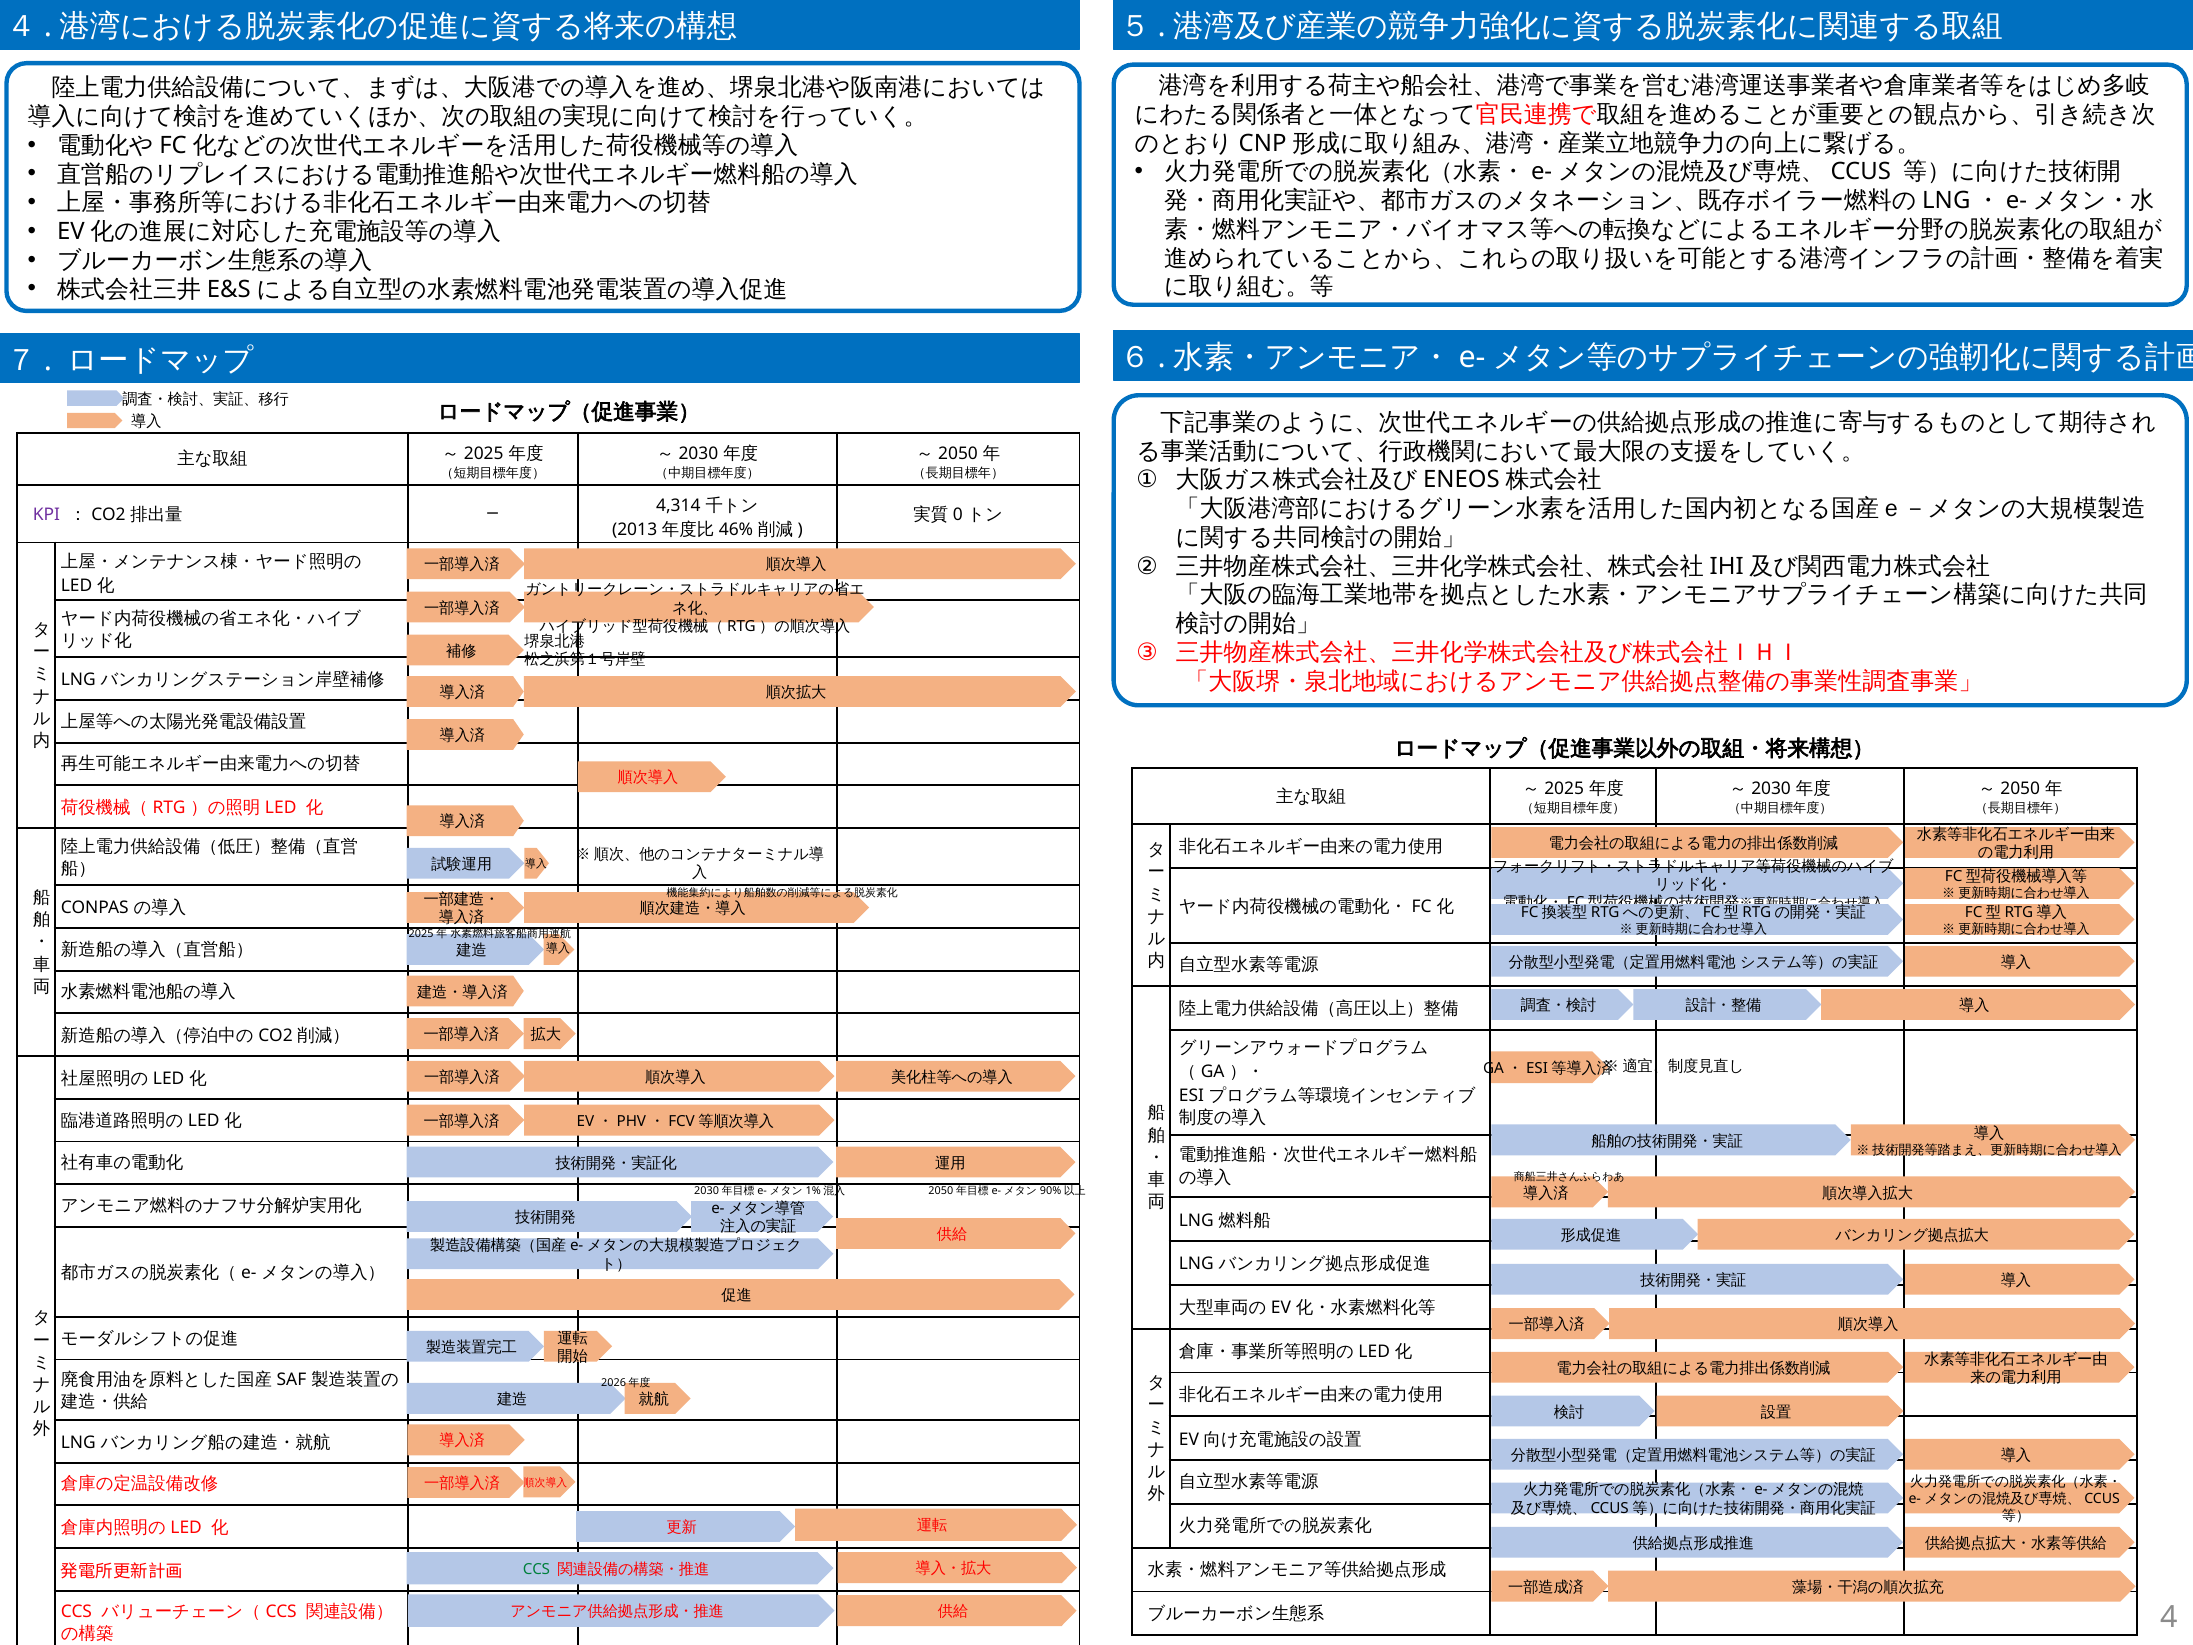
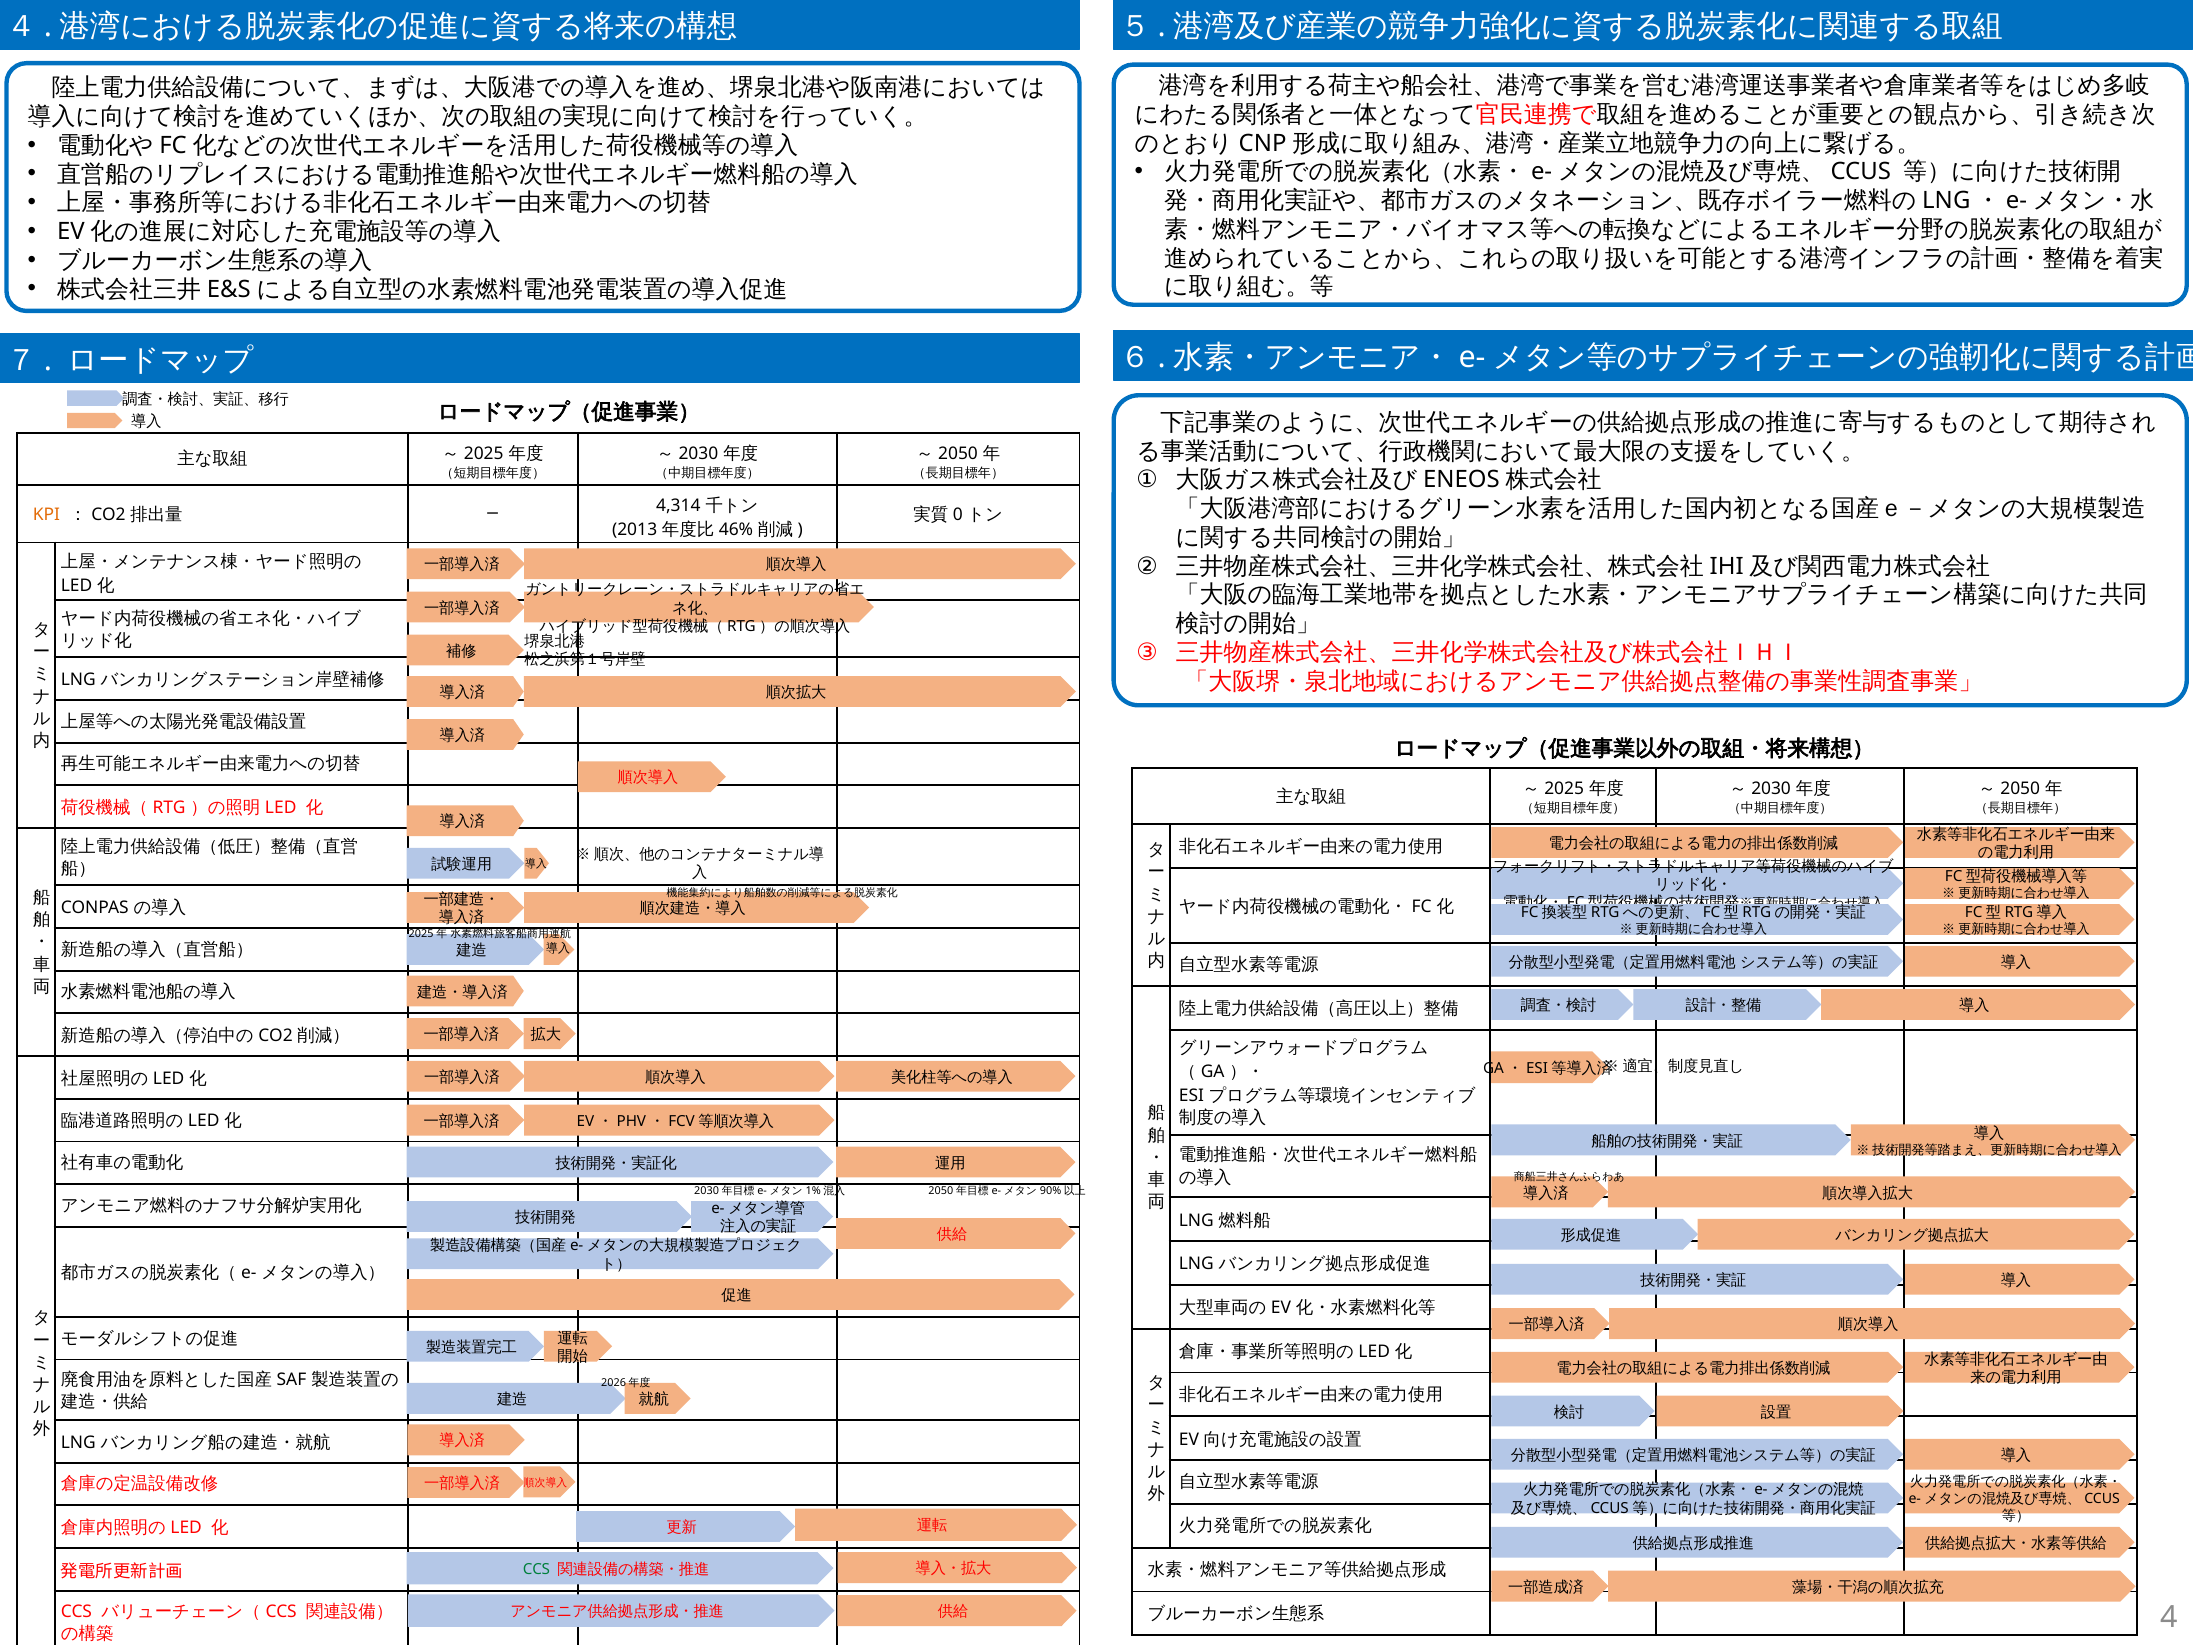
KPI colour: purple -> orange
